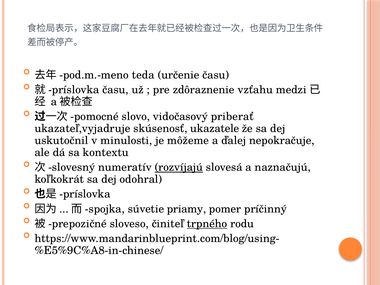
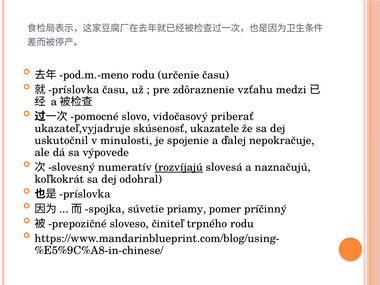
teda at (143, 75): teda -> rodu
môžeme: môžeme -> spojenie
kontextu: kontextu -> výpovede
trpného underline: present -> none
